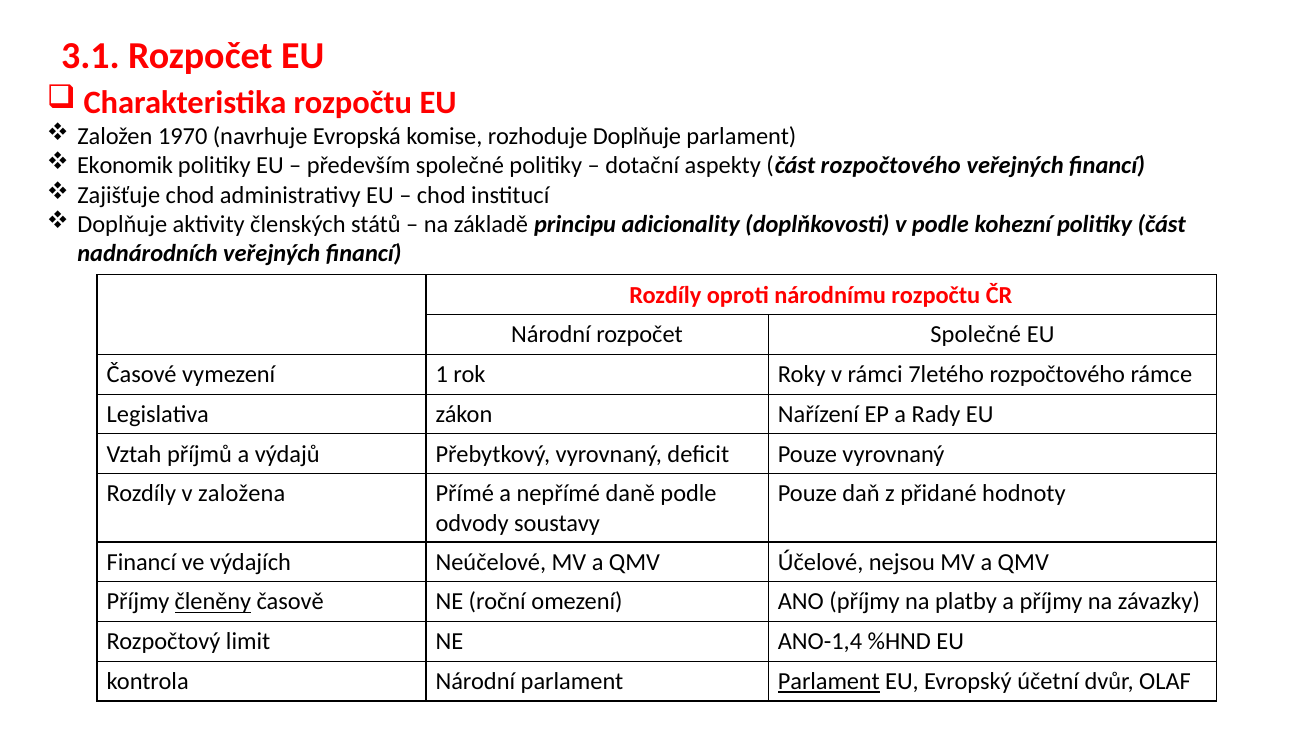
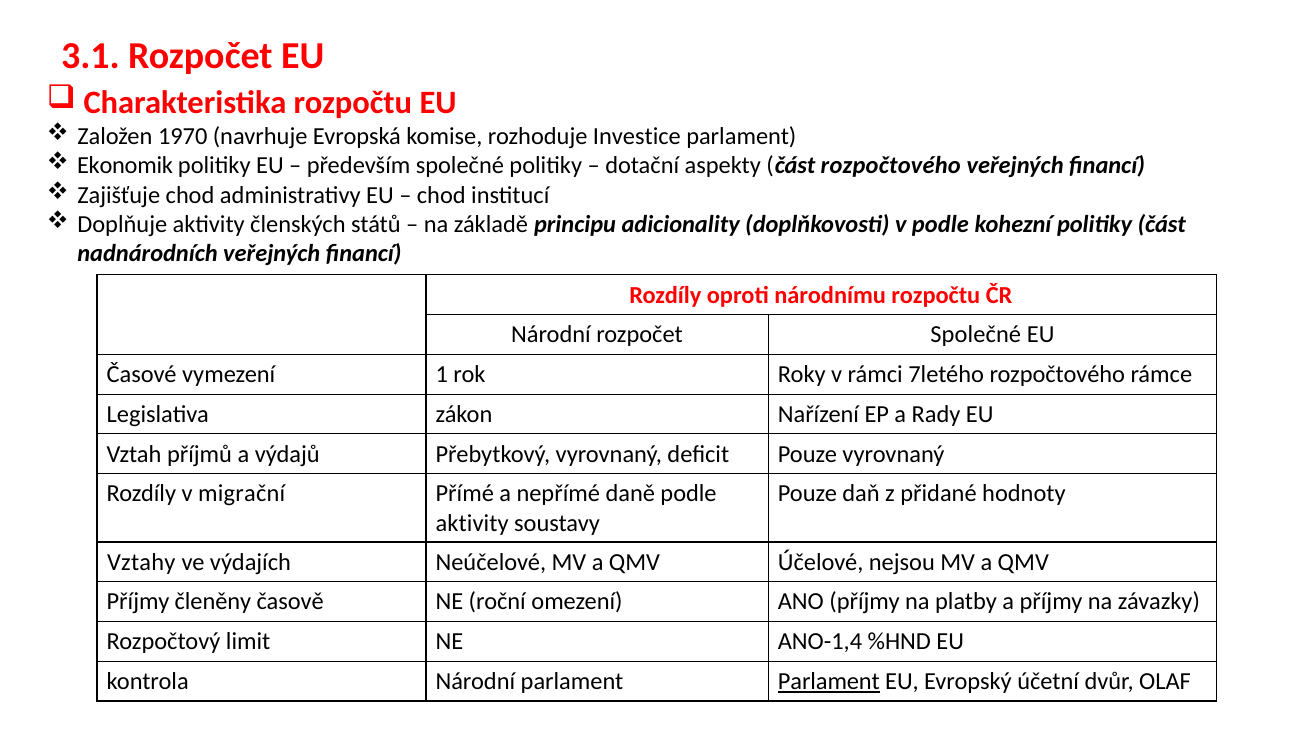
rozhoduje Doplňuje: Doplňuje -> Investice
založena: založena -> migrační
odvody at (472, 523): odvody -> aktivity
Financí at (141, 562): Financí -> Vztahy
členěny underline: present -> none
